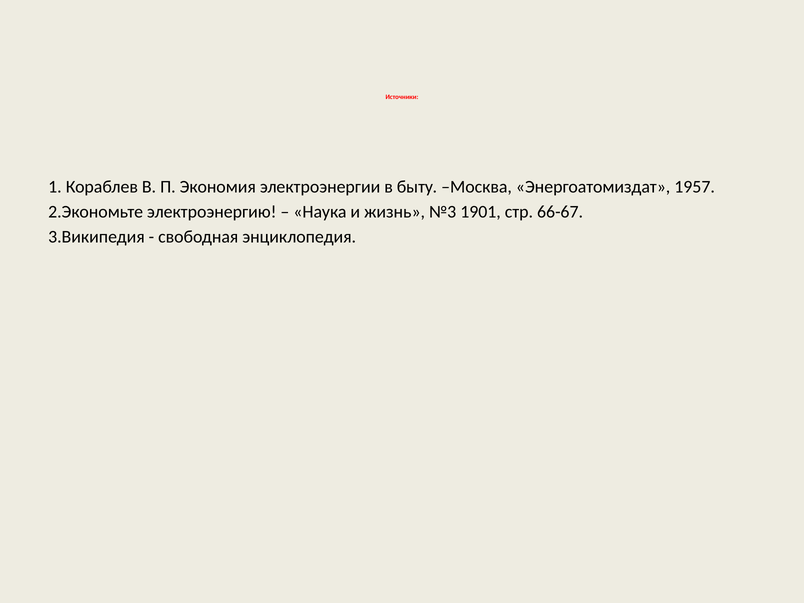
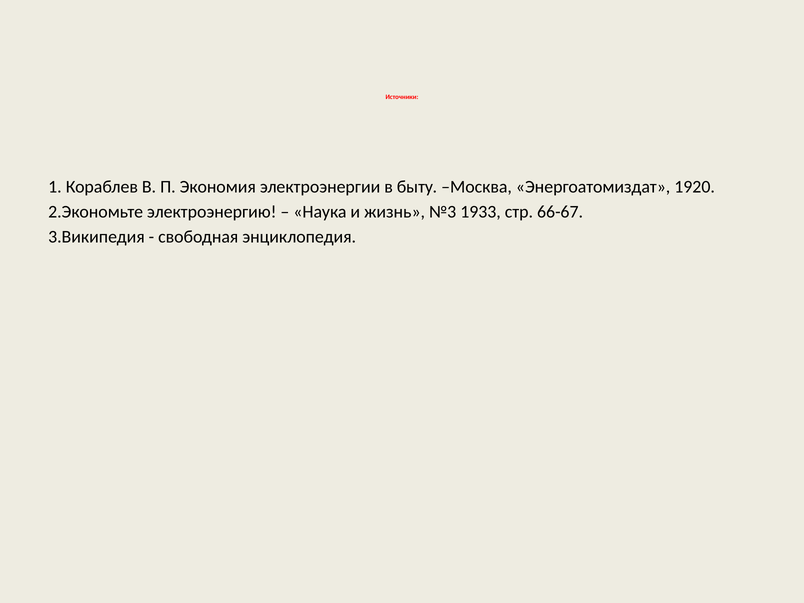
1957: 1957 -> 1920
1901: 1901 -> 1933
